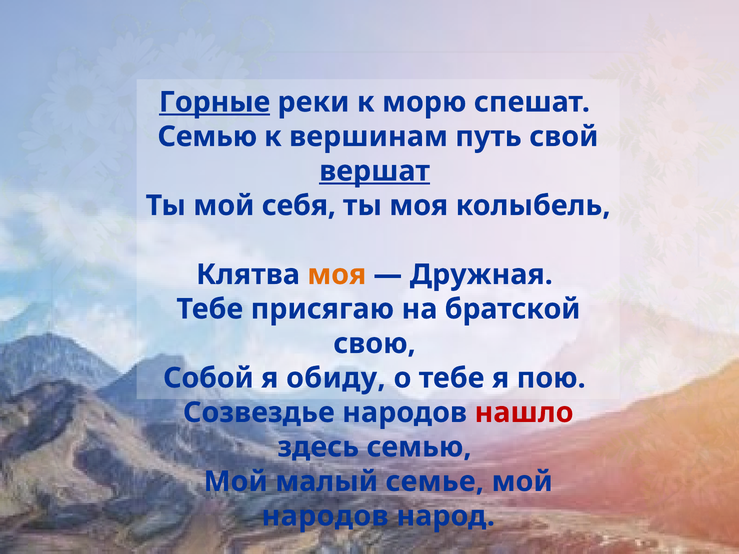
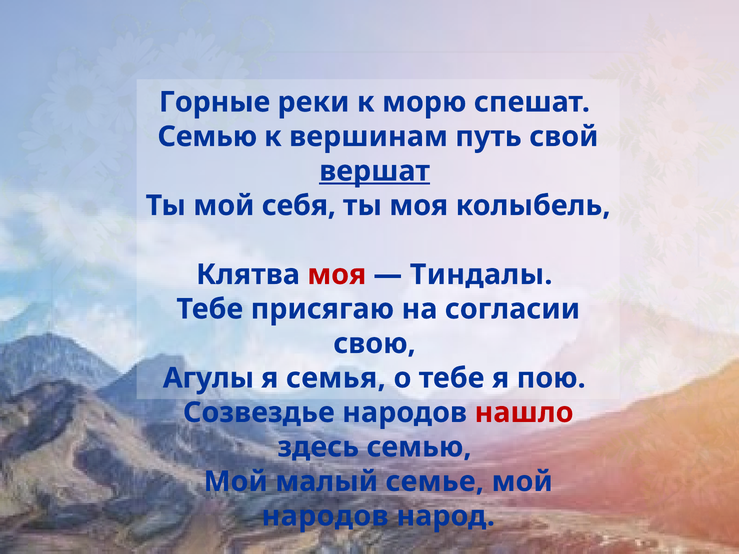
Горные underline: present -> none
моя at (337, 275) colour: orange -> red
Дружная: Дружная -> Тиндалы
братской: братской -> согласии
Собой: Собой -> Агулы
обиду: обиду -> семья
